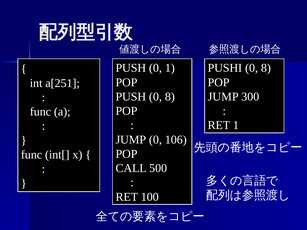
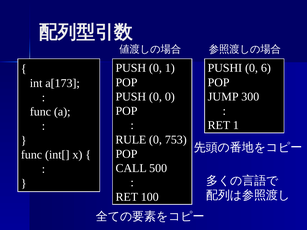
PUSHI 0 8: 8 -> 6
a[251: a[251 -> a[173
PUSH 0 8: 8 -> 0
JUMP at (131, 140): JUMP -> RULE
106: 106 -> 753
